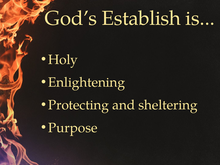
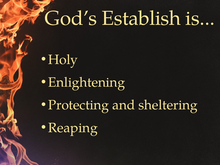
Purpose: Purpose -> Reaping
